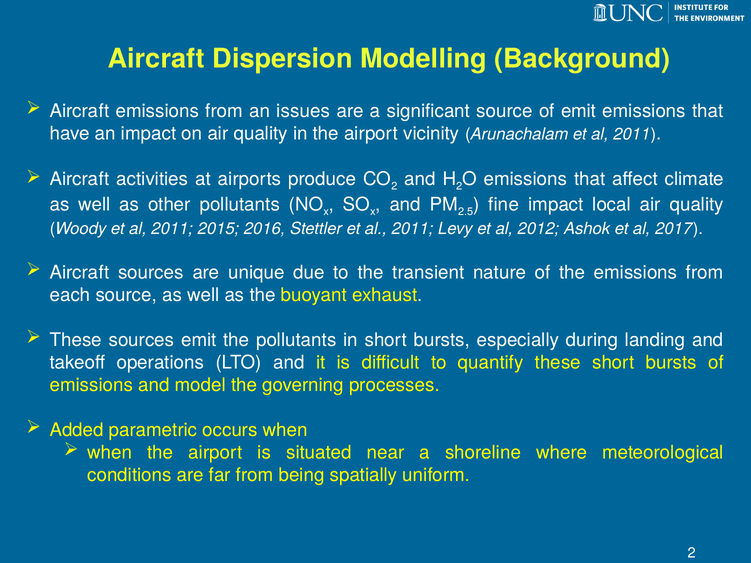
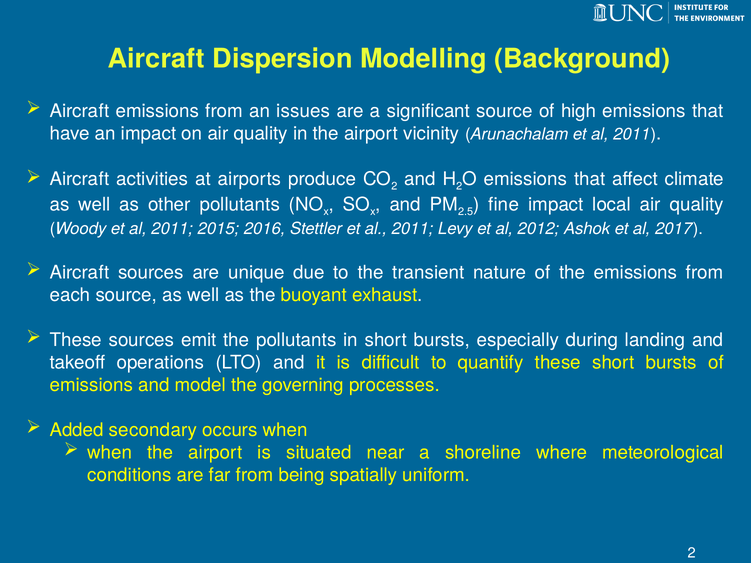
of emit: emit -> high
parametric: parametric -> secondary
